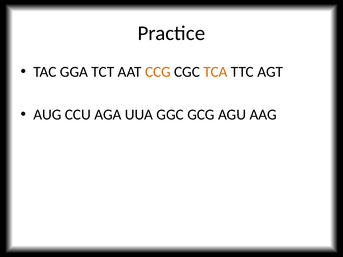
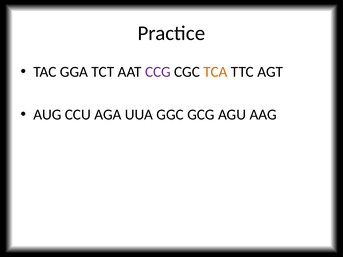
CCG colour: orange -> purple
